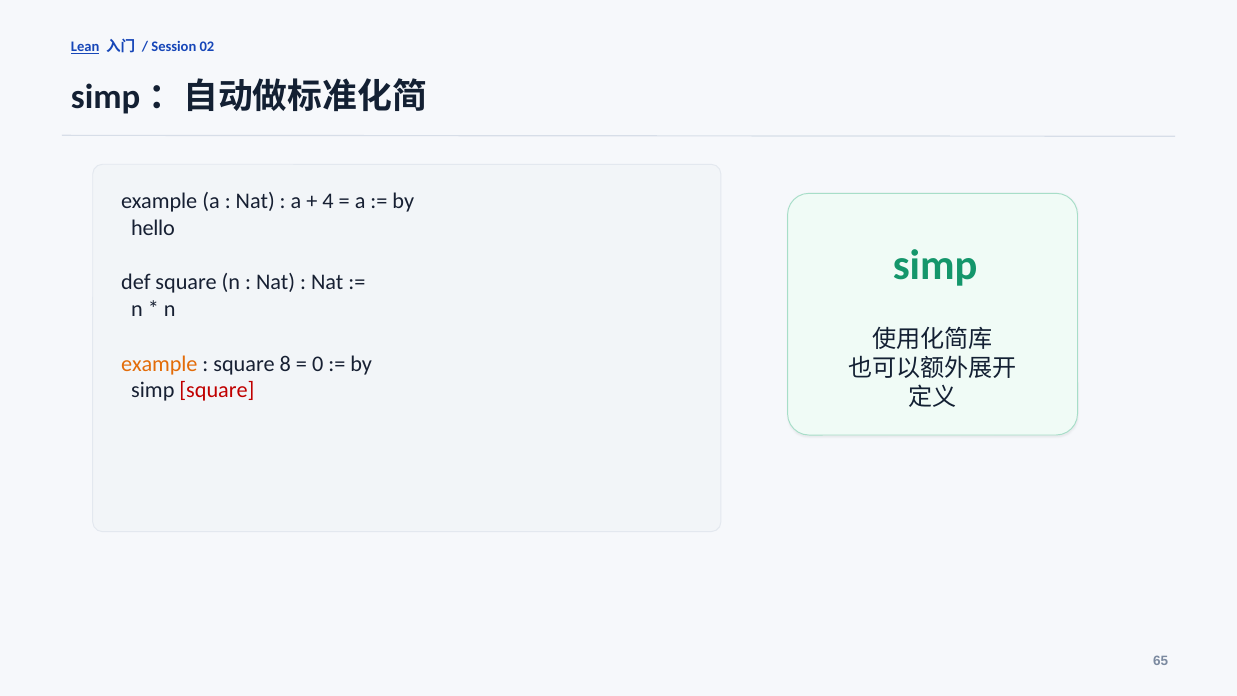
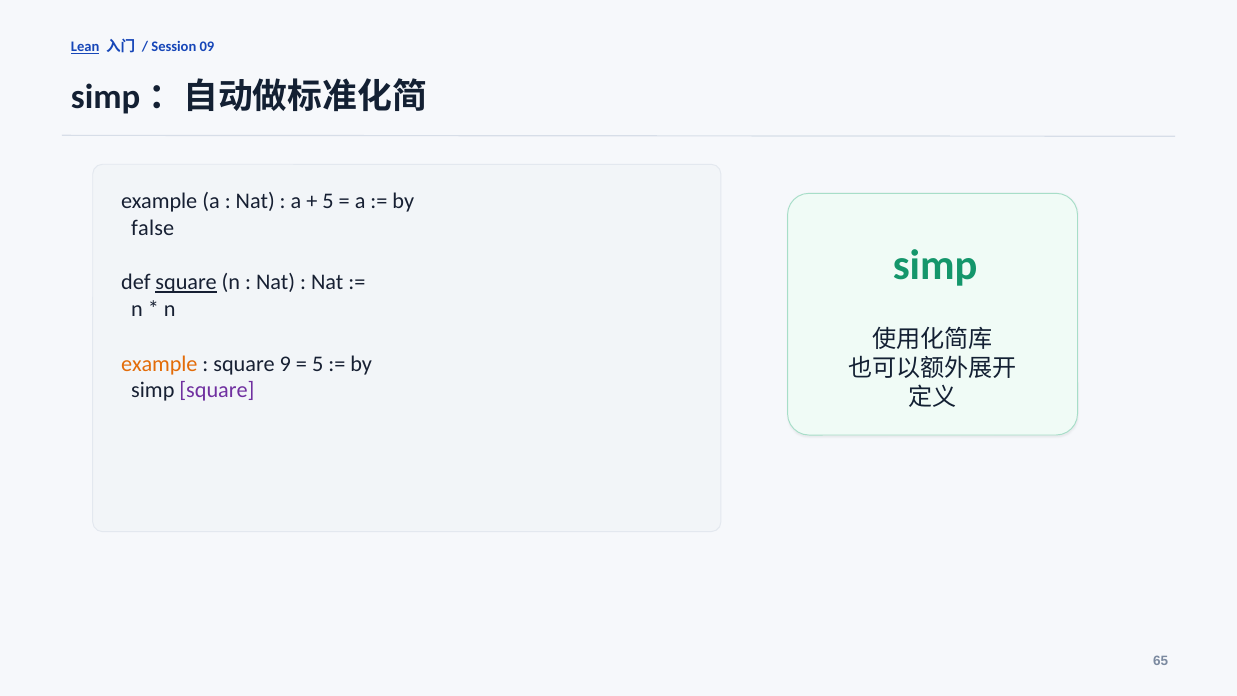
02: 02 -> 09
4 at (328, 201): 4 -> 5
hello: hello -> false
square at (186, 282) underline: none -> present
8: 8 -> 9
0 at (318, 364): 0 -> 5
square at (217, 390) colour: red -> purple
